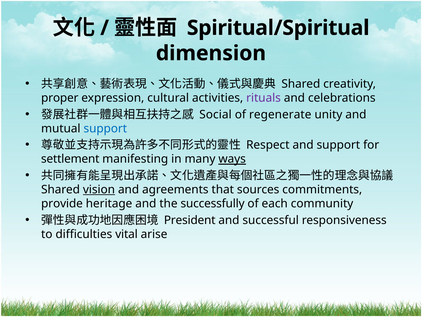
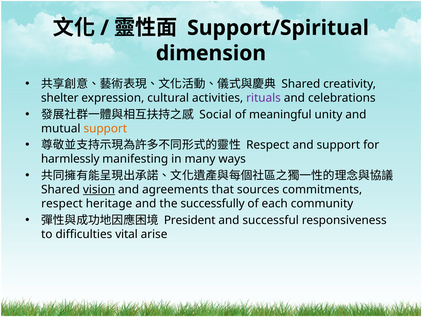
Spiritual/Spiritual: Spiritual/Spiritual -> Support/Spiritual
proper: proper -> shelter
regenerate: regenerate -> meaningful
support at (105, 128) colour: blue -> orange
settlement: settlement -> harmlessly
ways underline: present -> none
provide at (62, 203): provide -> respect
